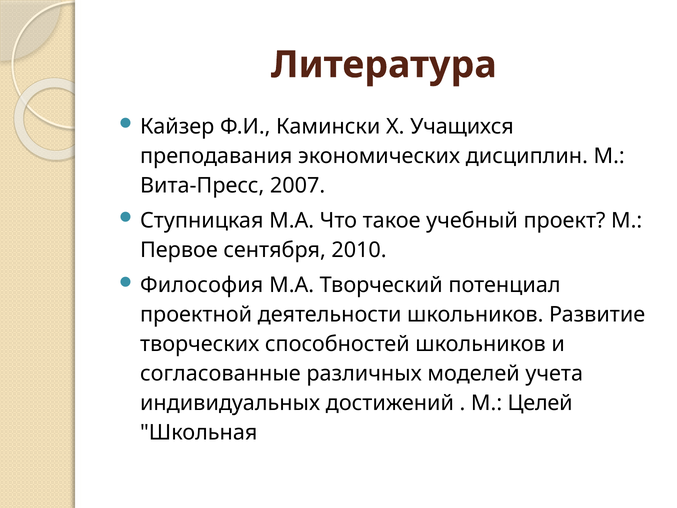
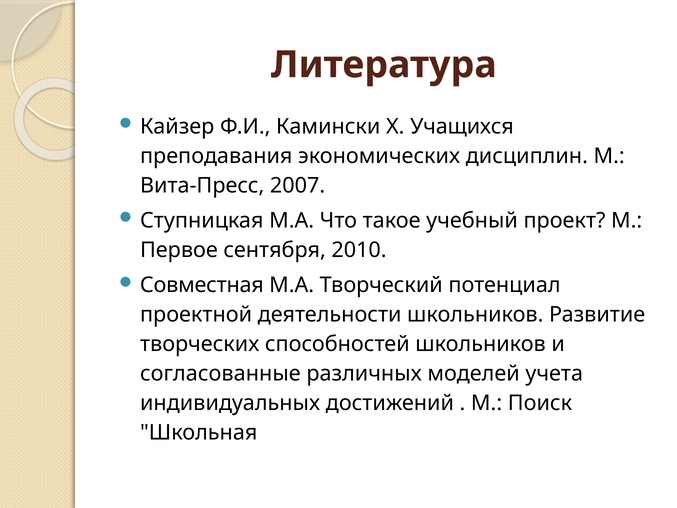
Философия: Философия -> Совместная
Целей: Целей -> Поиск
